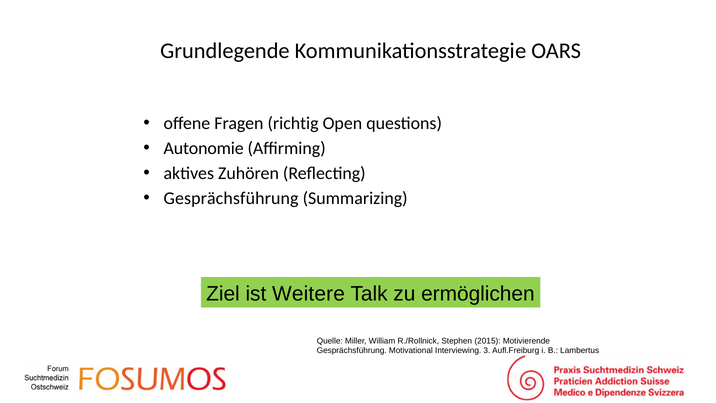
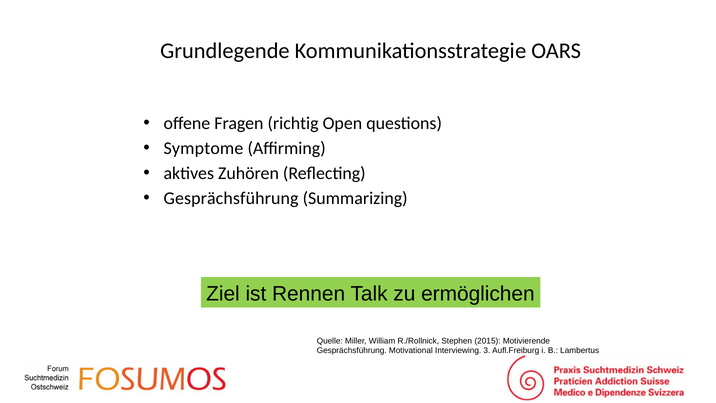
Autonomie: Autonomie -> Symptome
Weitere: Weitere -> Rennen
